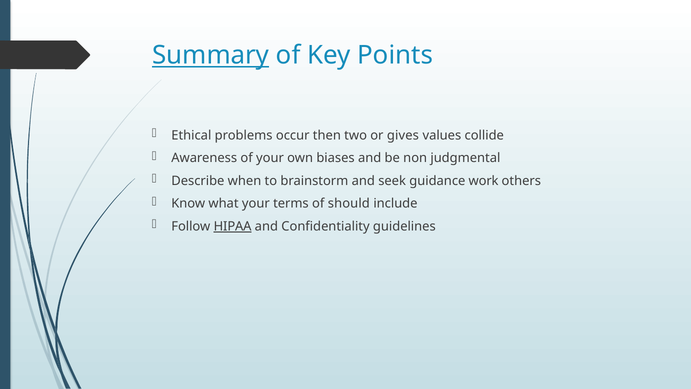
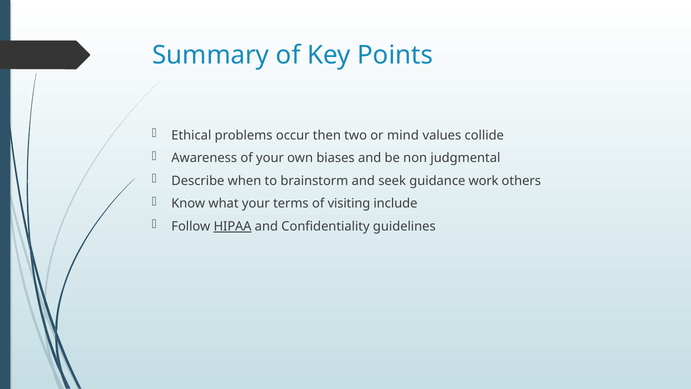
Summary underline: present -> none
gives: gives -> mind
should: should -> visiting
